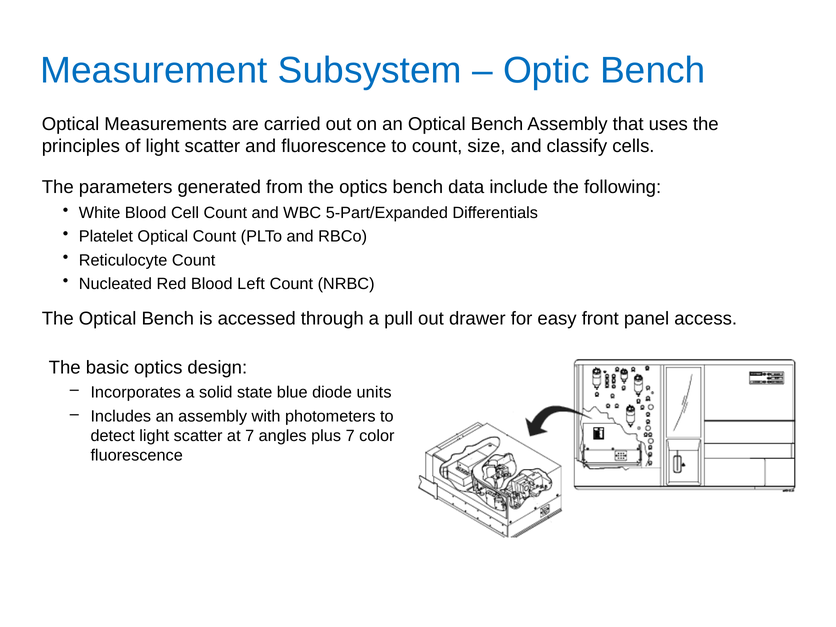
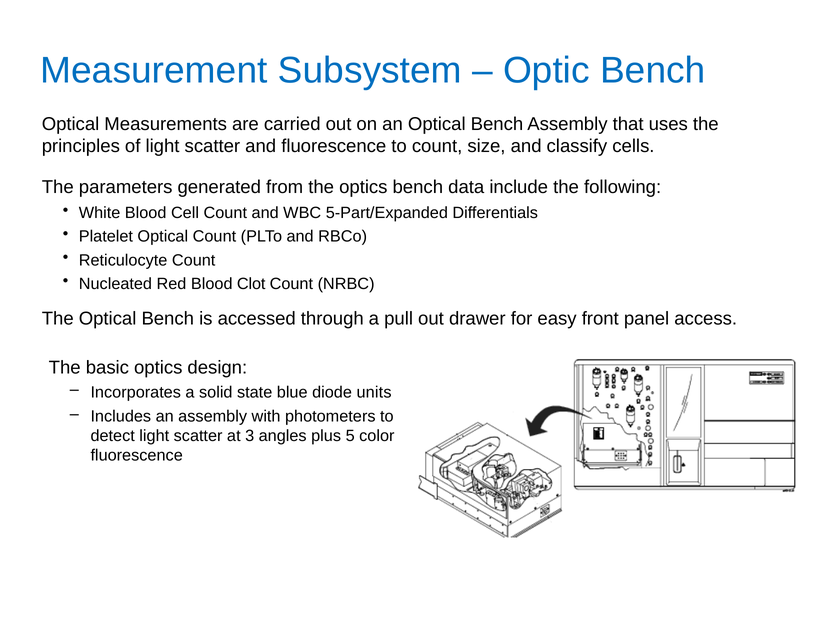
Left: Left -> Clot
at 7: 7 -> 3
plus 7: 7 -> 5
